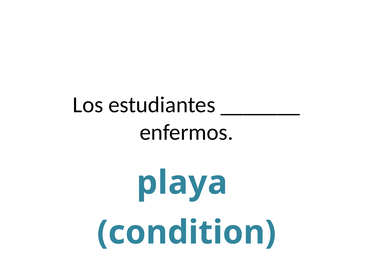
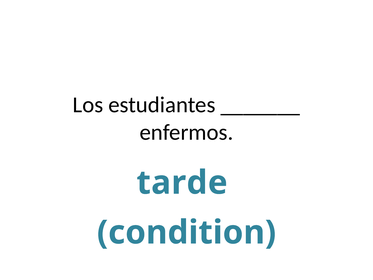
playa: playa -> tarde
